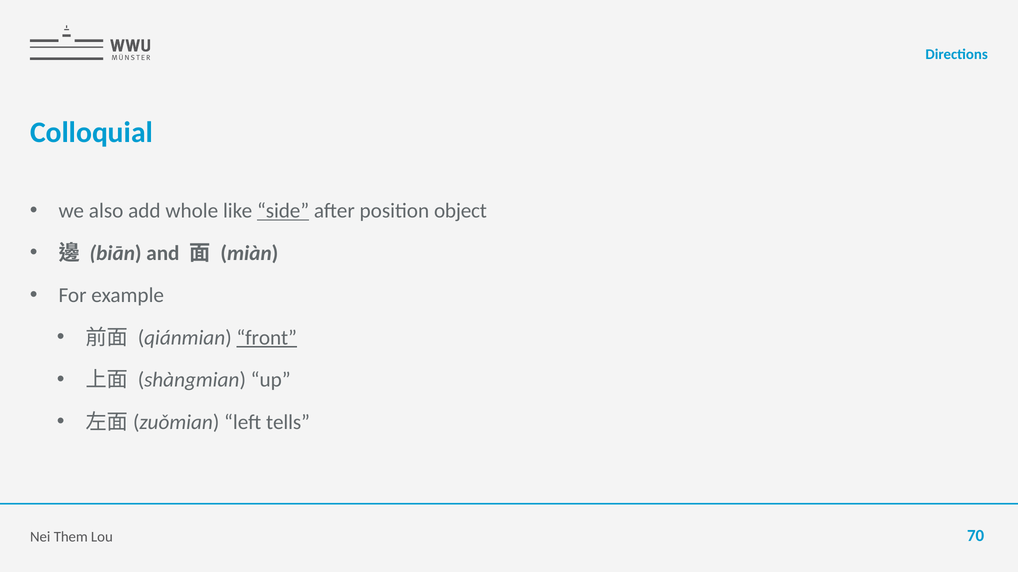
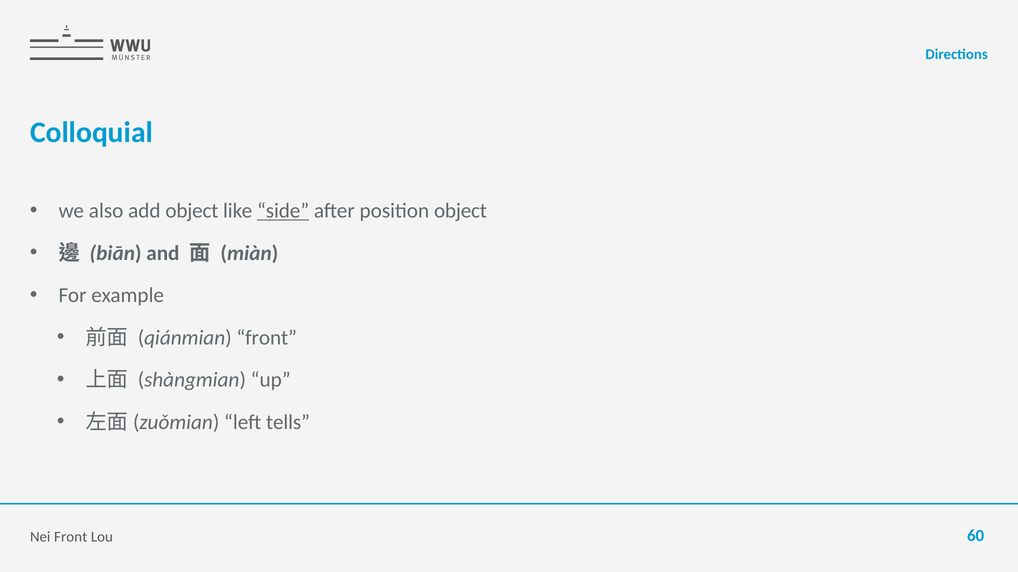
add whole: whole -> object
front at (267, 338) underline: present -> none
Nei Them: Them -> Front
70: 70 -> 60
